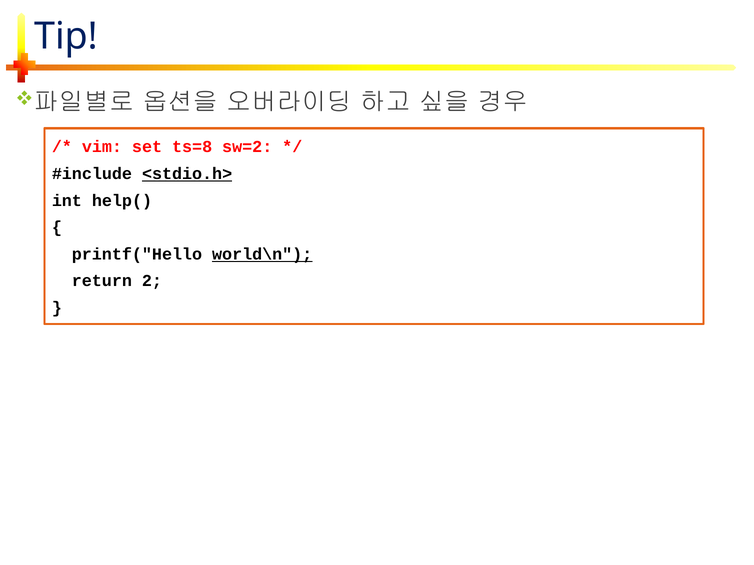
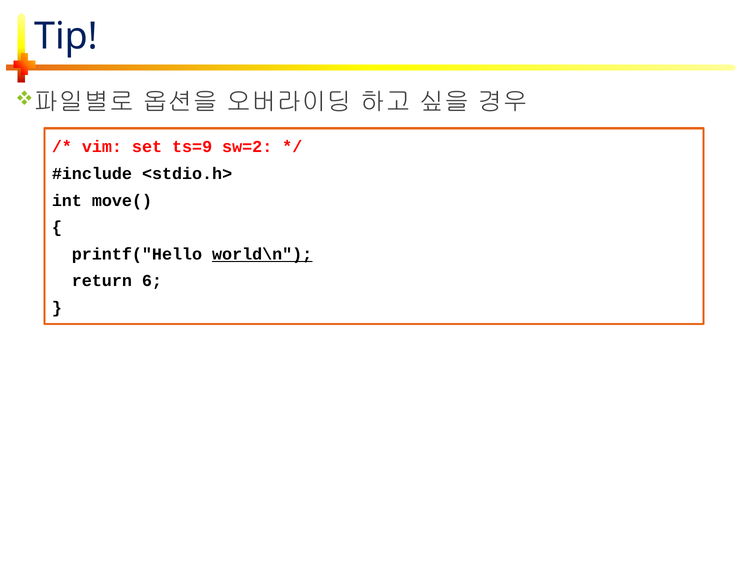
ts=8: ts=8 -> ts=9
<stdio.h> underline: present -> none
help(: help( -> move(
2: 2 -> 6
